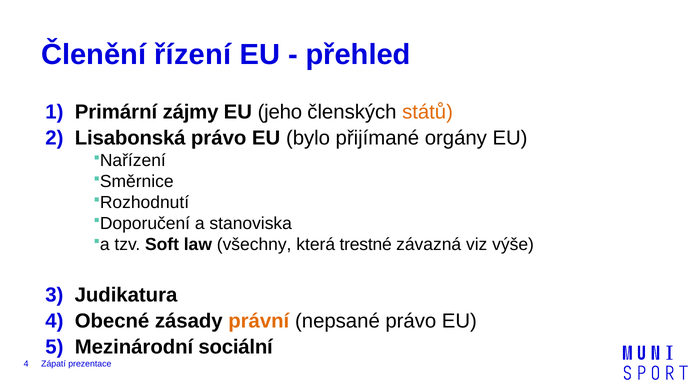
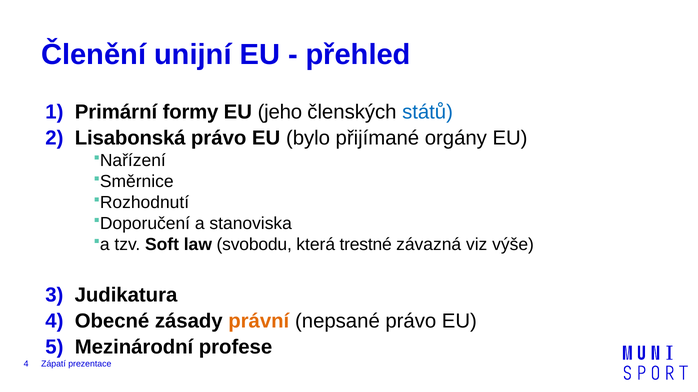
řízení: řízení -> unijní
zájmy: zájmy -> formy
států colour: orange -> blue
všechny: všechny -> svobodu
sociální: sociální -> profese
